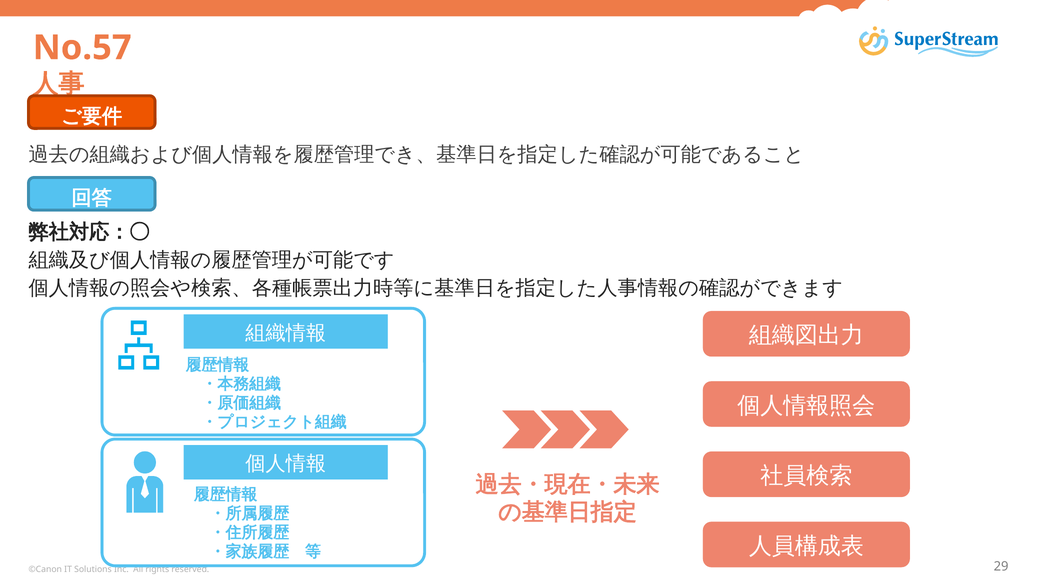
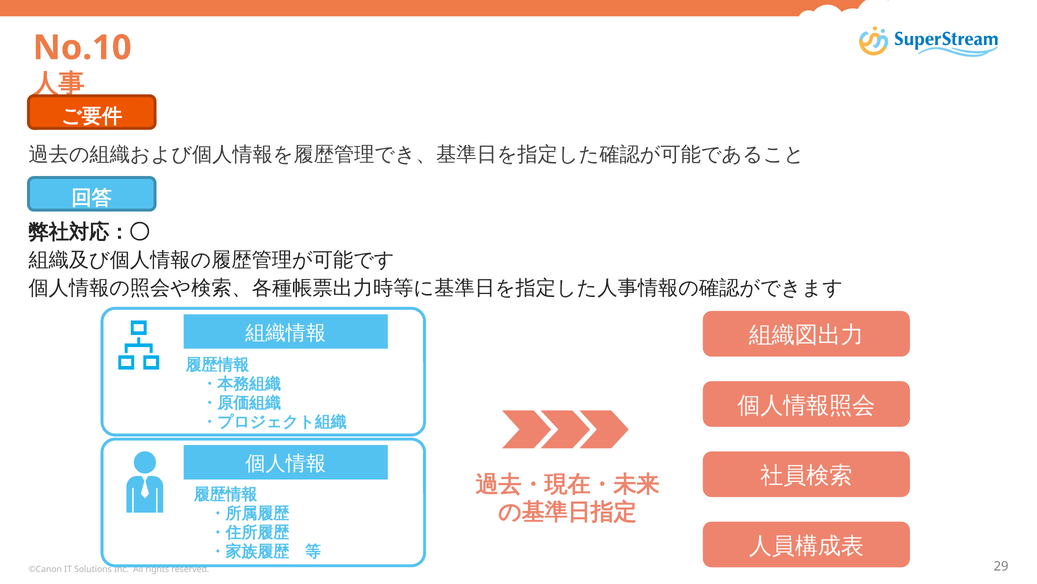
No.57: No.57 -> No.10
